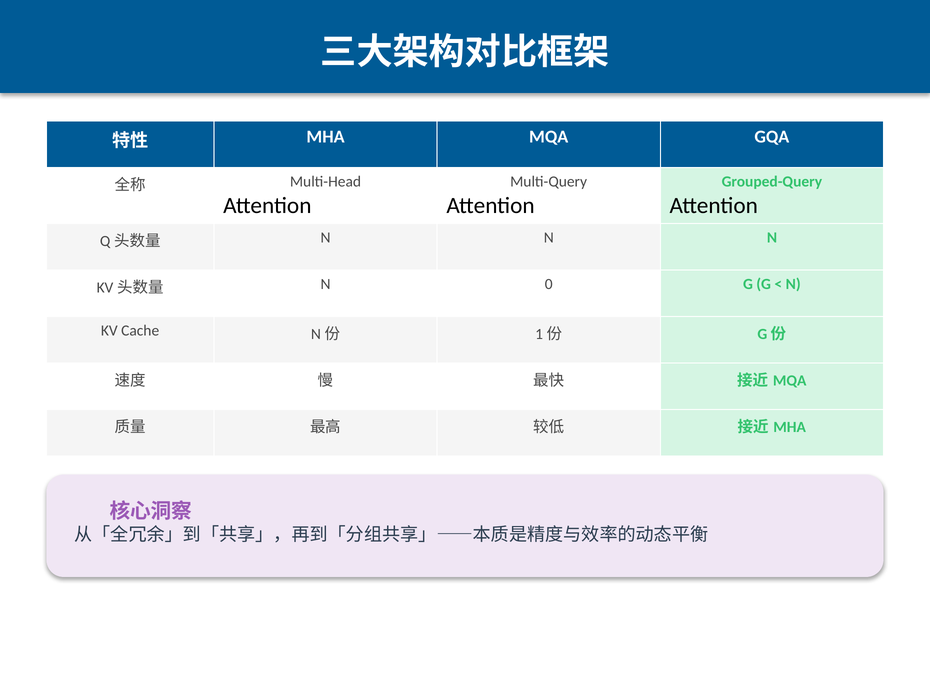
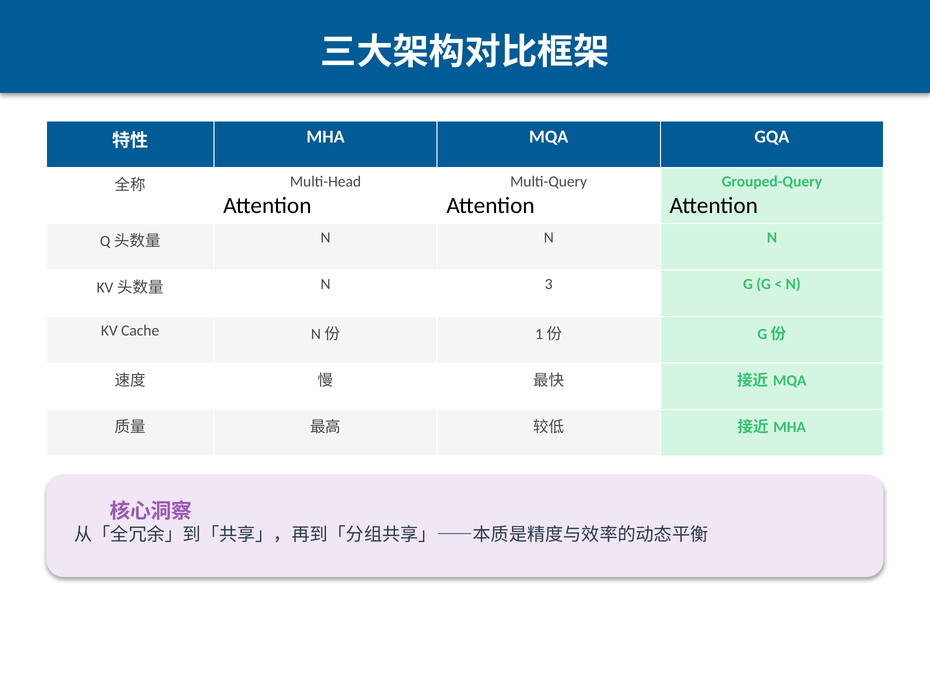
0: 0 -> 3
